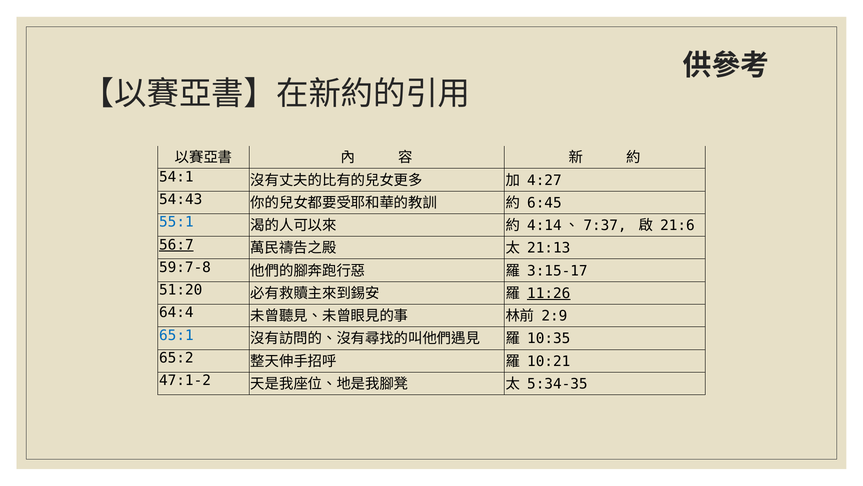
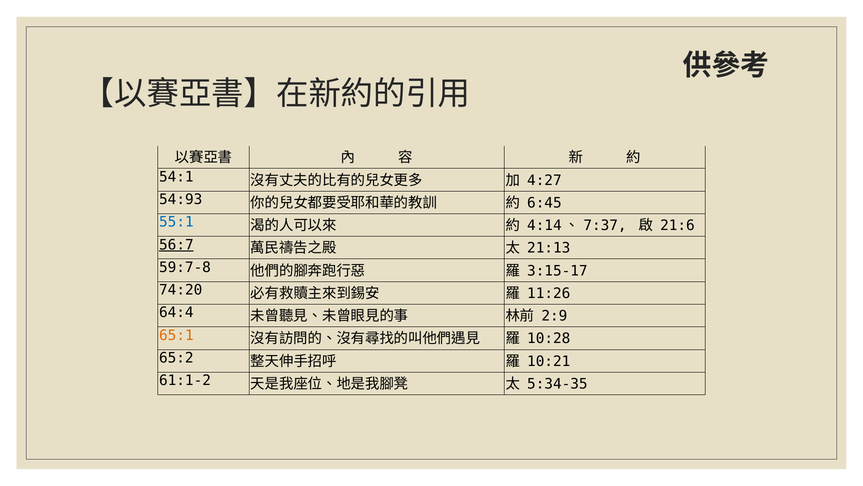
54:43: 54:43 -> 54:93
51:20: 51:20 -> 74:20
11:26 underline: present -> none
65:1 colour: blue -> orange
10:35: 10:35 -> 10:28
47:1-2: 47:1-2 -> 61:1-2
